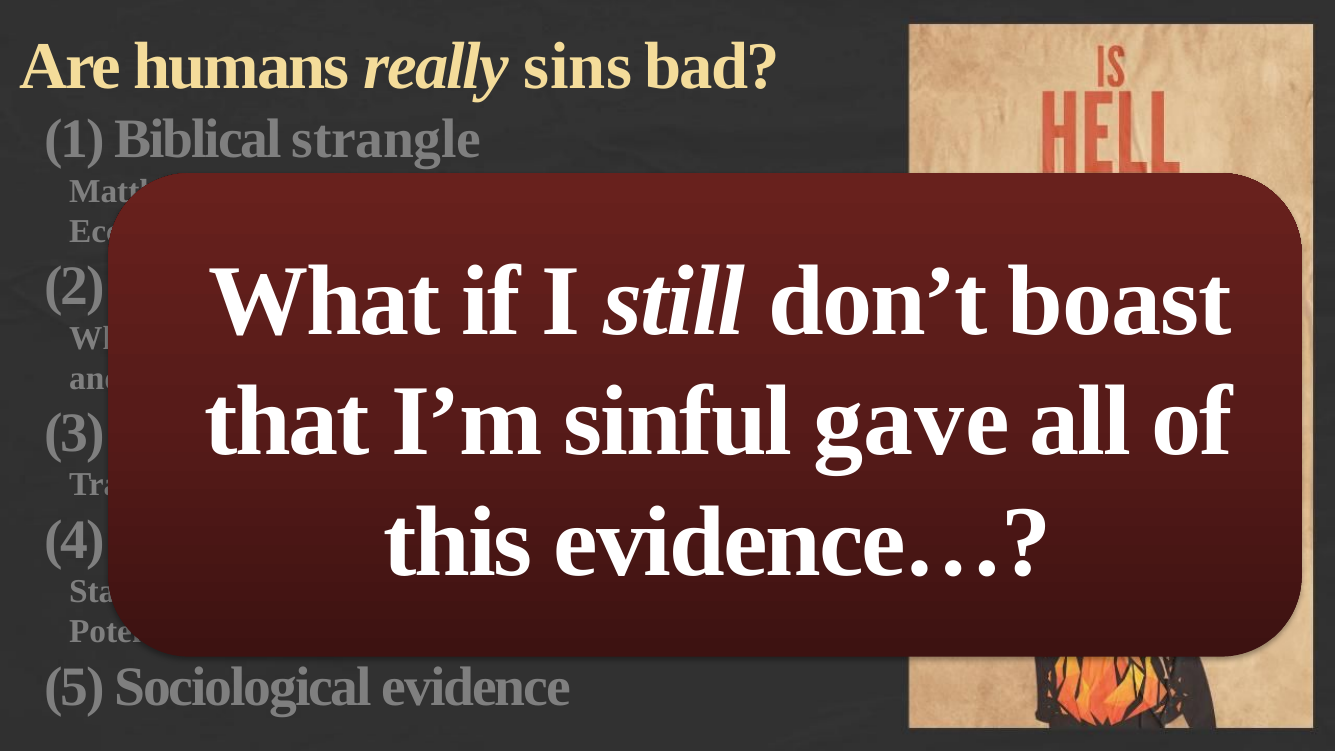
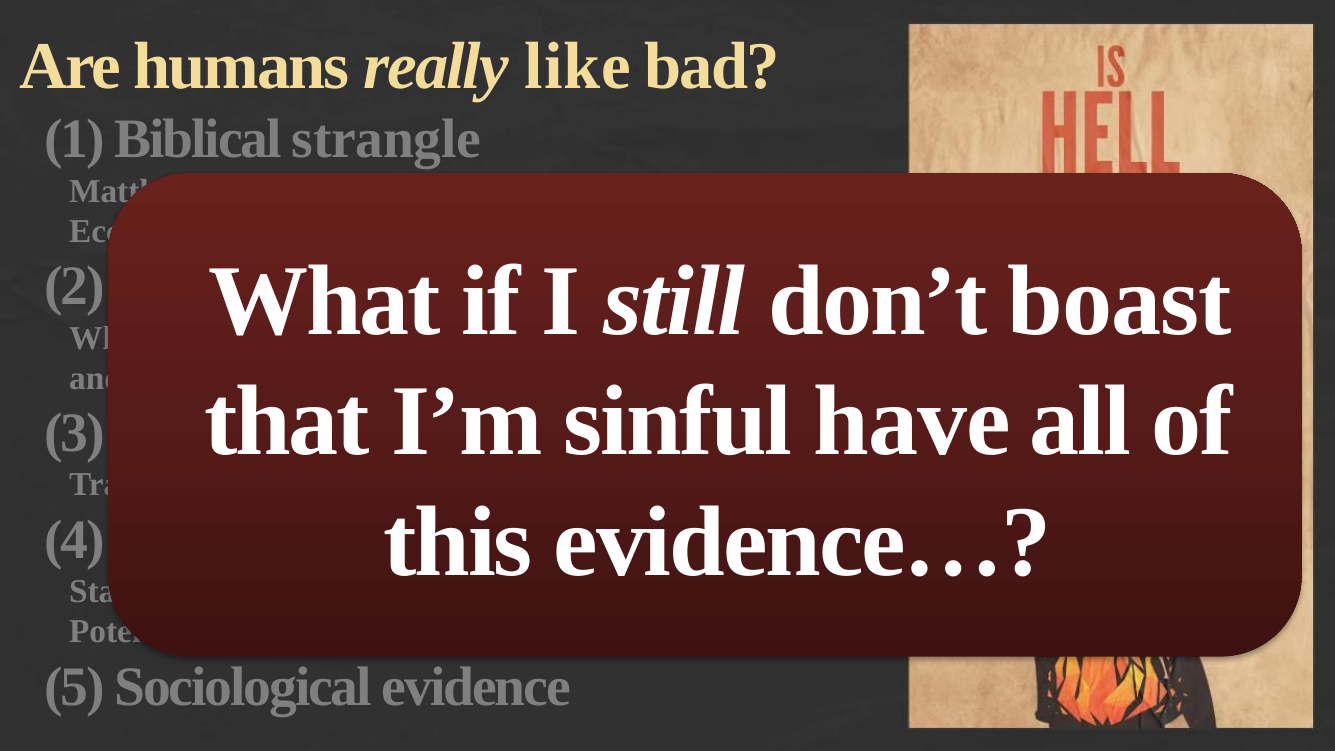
sins: sins -> like
gave: gave -> have
